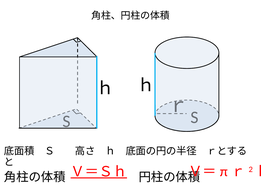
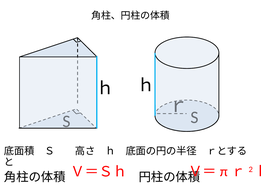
Ｖ＝Ｓｈ underline: present -> none
